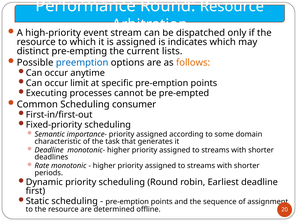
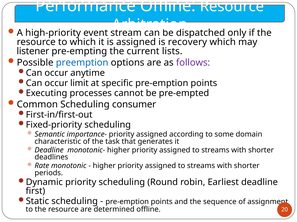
Performance Round: Round -> Offline
indicates: indicates -> recovery
distinct: distinct -> listener
follows colour: orange -> purple
